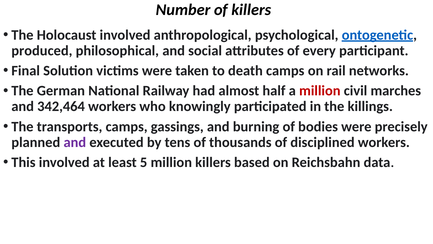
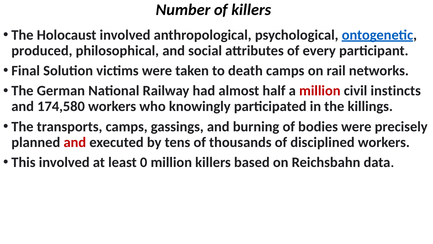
marches: marches -> instincts
342,464: 342,464 -> 174,580
and at (75, 142) colour: purple -> red
5: 5 -> 0
